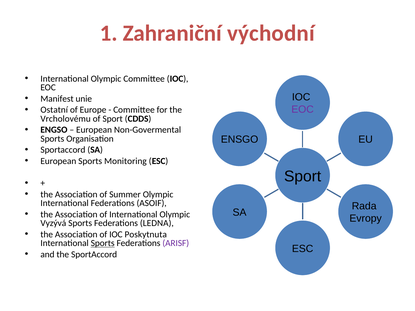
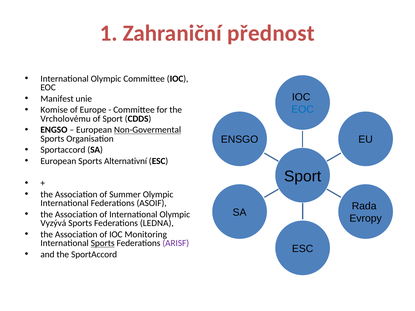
východní: východní -> přednost
EOC at (303, 110) colour: purple -> blue
Ostatní: Ostatní -> Komise
Non-Govermental underline: none -> present
Monitoring: Monitoring -> Alternativní
Poskytnuta: Poskytnuta -> Monitoring
